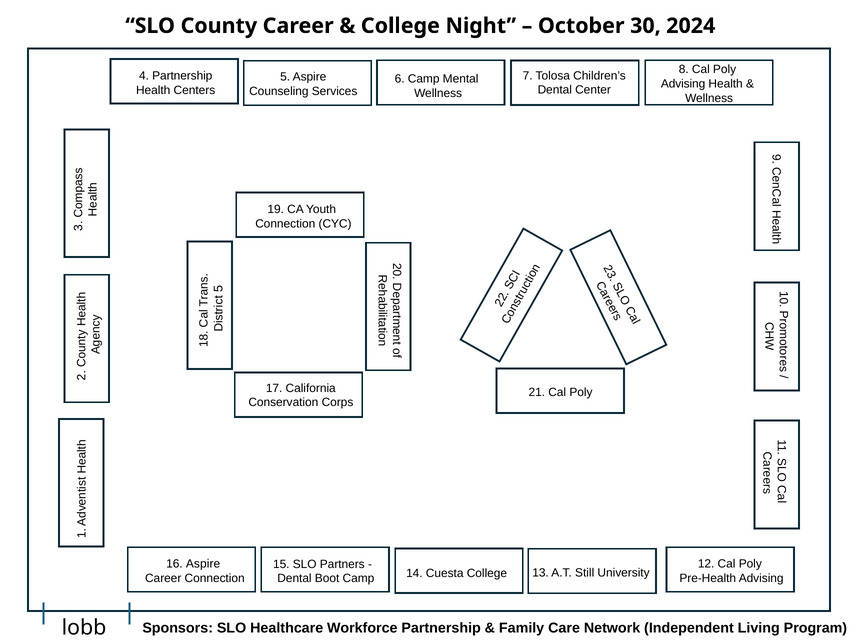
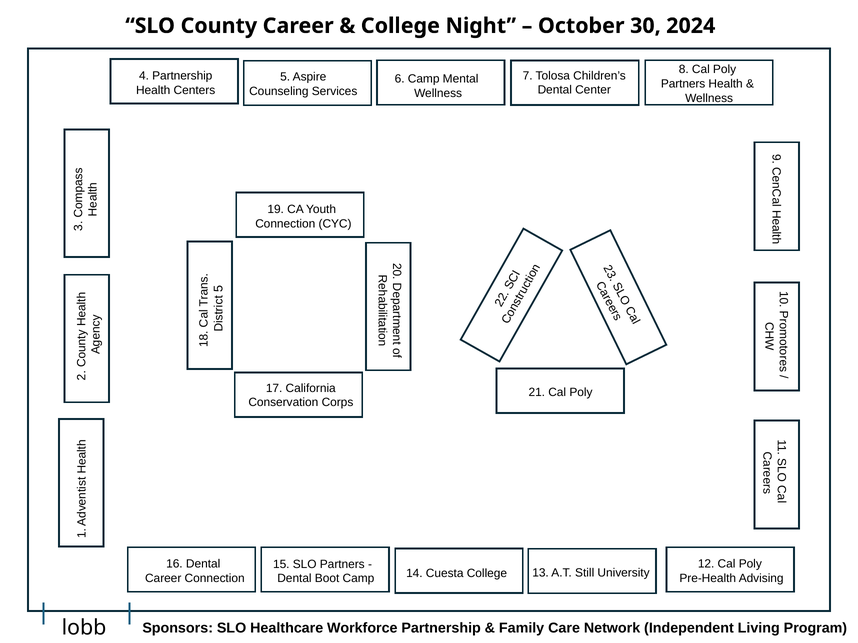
Advising at (683, 84): Advising -> Partners
16 Aspire: Aspire -> Dental
